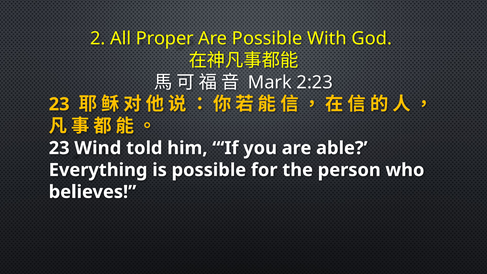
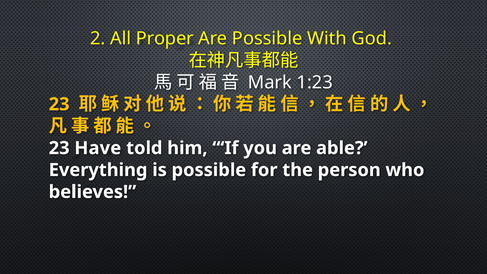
2:23: 2:23 -> 1:23
Wind: Wind -> Have
